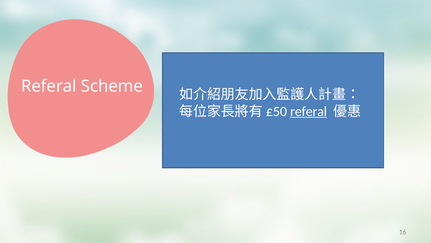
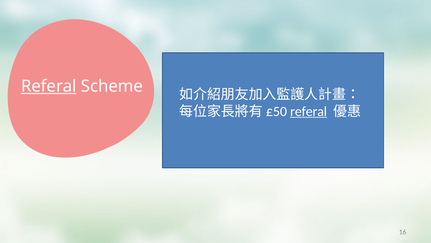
Referal at (49, 86) underline: none -> present
